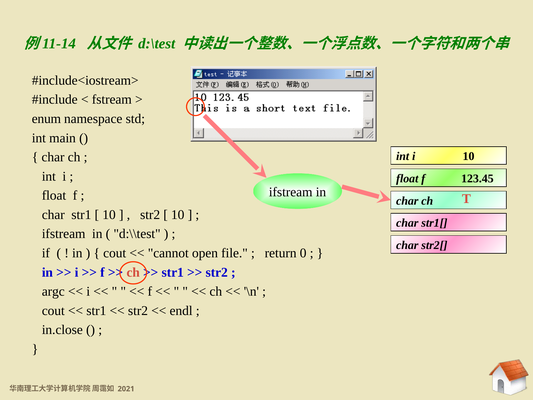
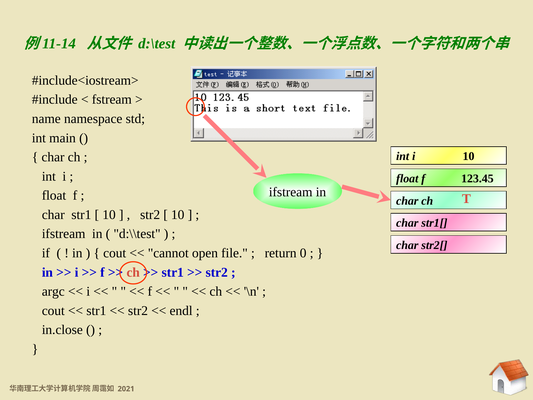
enum: enum -> name
